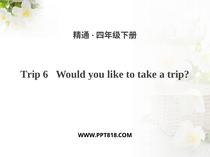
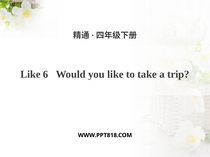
Trip at (30, 75): Trip -> Like
